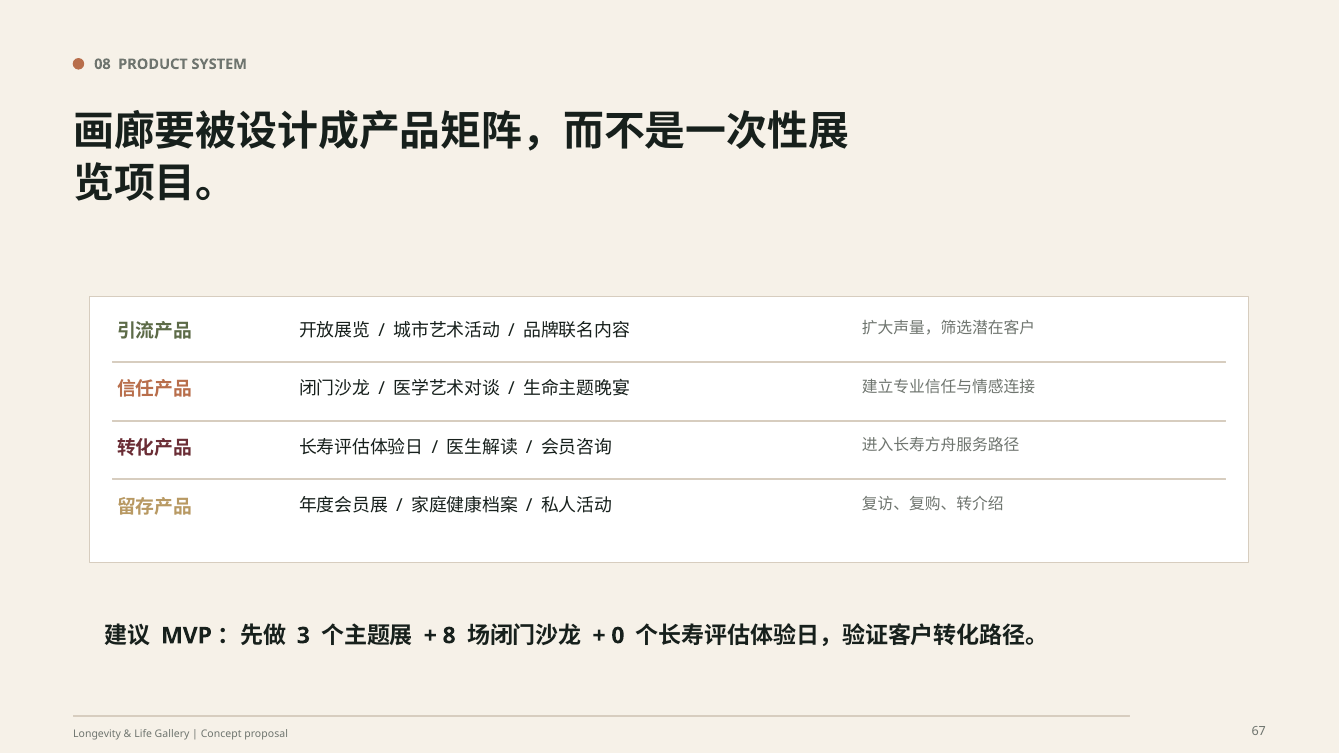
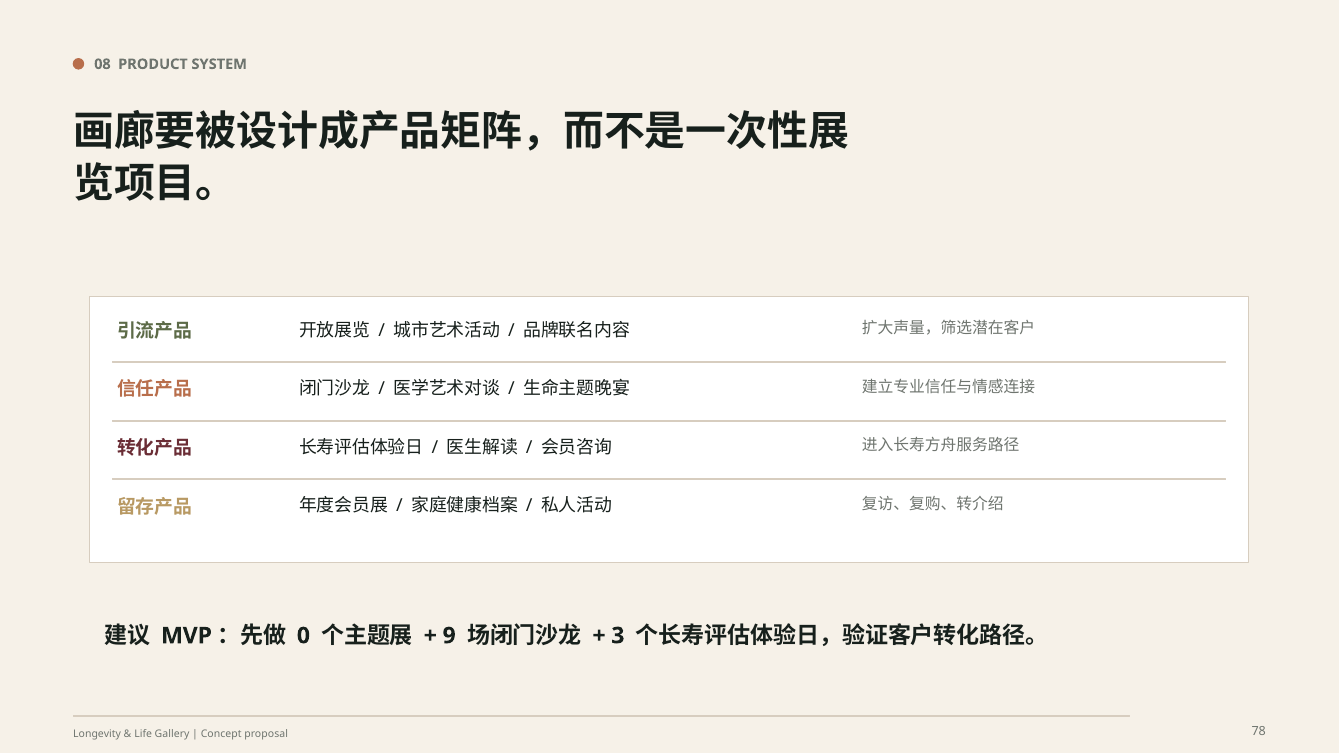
3: 3 -> 0
8: 8 -> 9
0: 0 -> 3
67: 67 -> 78
